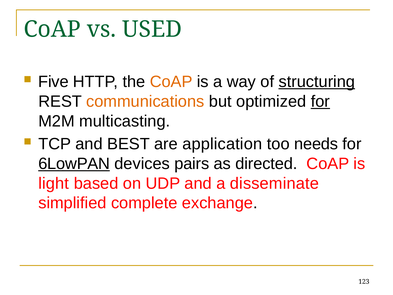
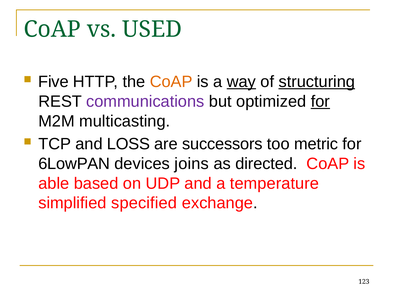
way underline: none -> present
communications colour: orange -> purple
BEST: BEST -> LOSS
application: application -> successors
needs: needs -> metric
6LowPAN underline: present -> none
pairs: pairs -> joins
light: light -> able
disseminate: disseminate -> temperature
complete: complete -> specified
